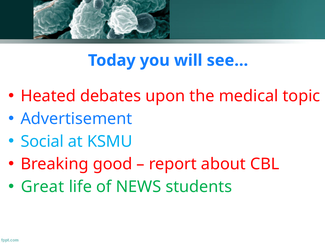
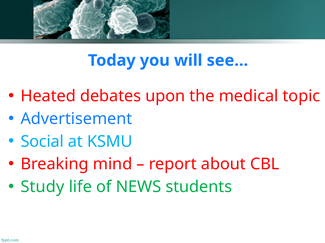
good: good -> mind
Great: Great -> Study
